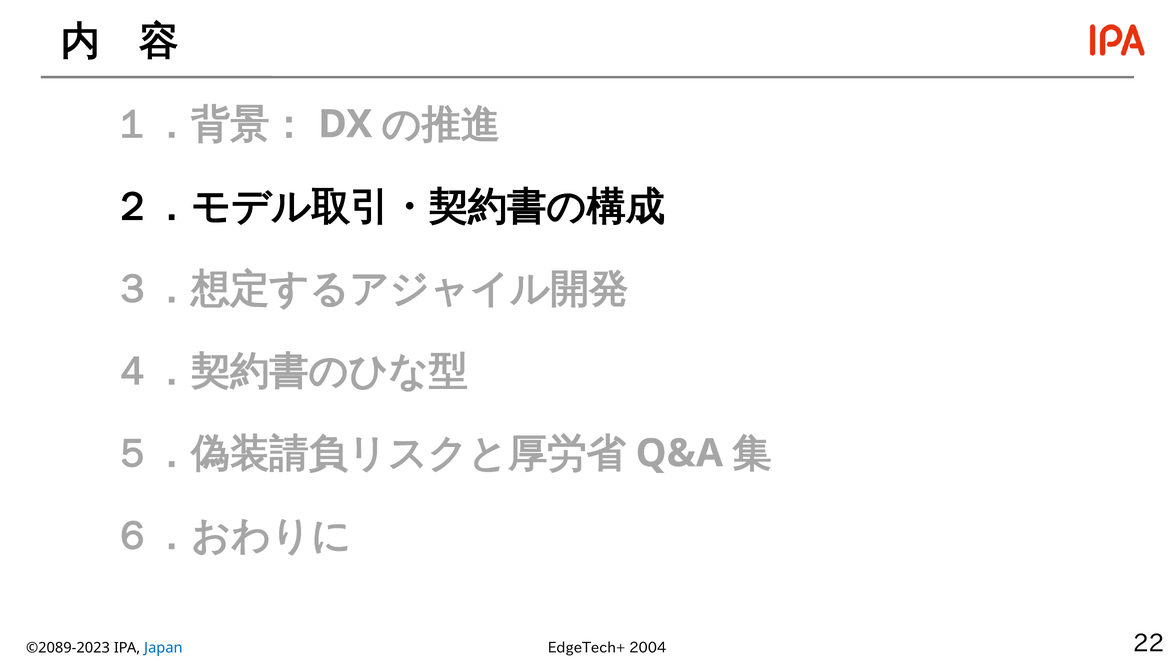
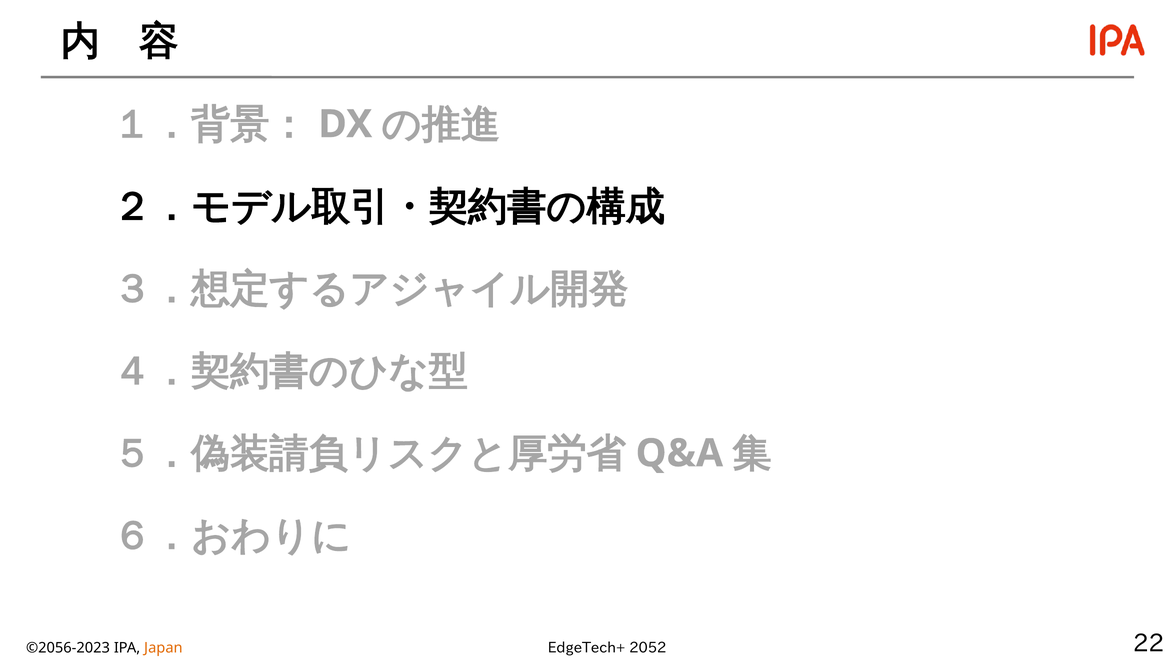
2004: 2004 -> 2052
©2089-2023: ©2089-2023 -> ©2056-2023
Japan colour: blue -> orange
